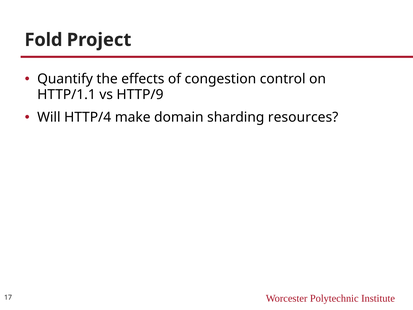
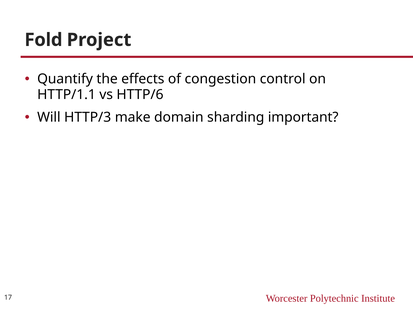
HTTP/9: HTTP/9 -> HTTP/6
HTTP/4: HTTP/4 -> HTTP/3
resources: resources -> important
